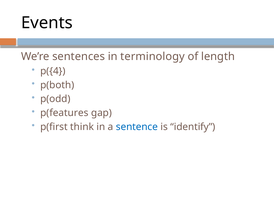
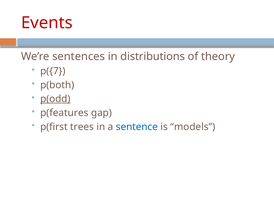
Events colour: black -> red
terminology: terminology -> distributions
length: length -> theory
p({4: p({4 -> p({7
p(odd underline: none -> present
think: think -> trees
identify: identify -> models
